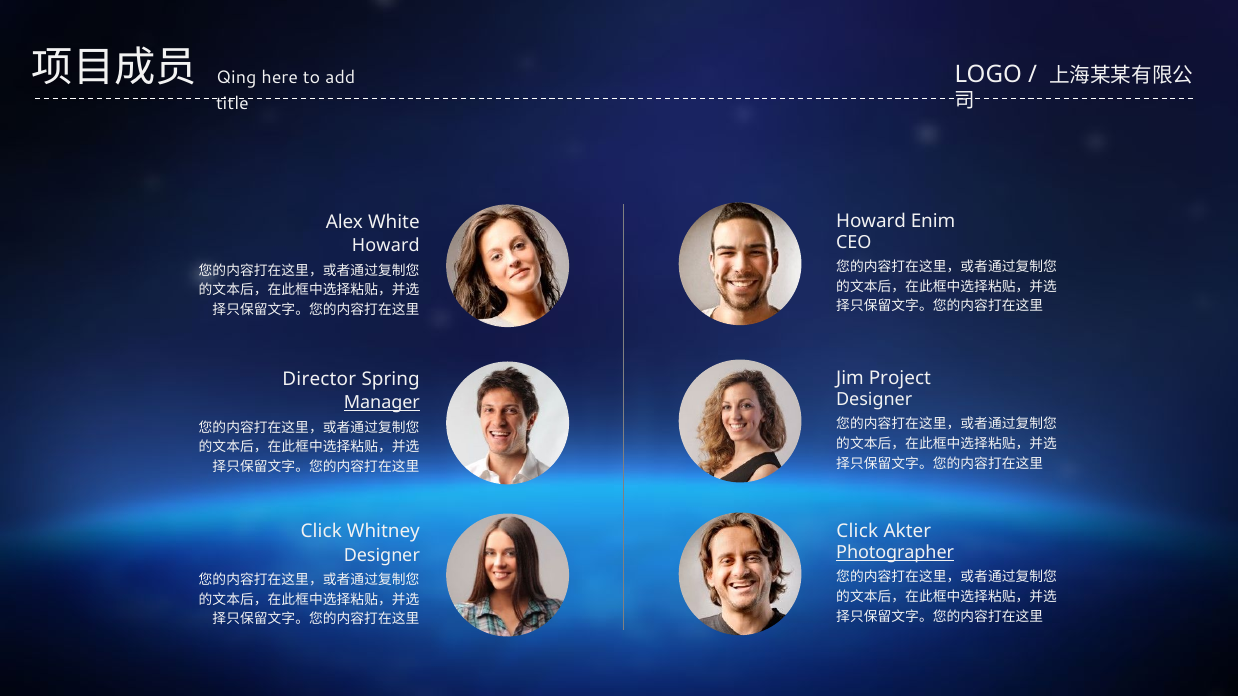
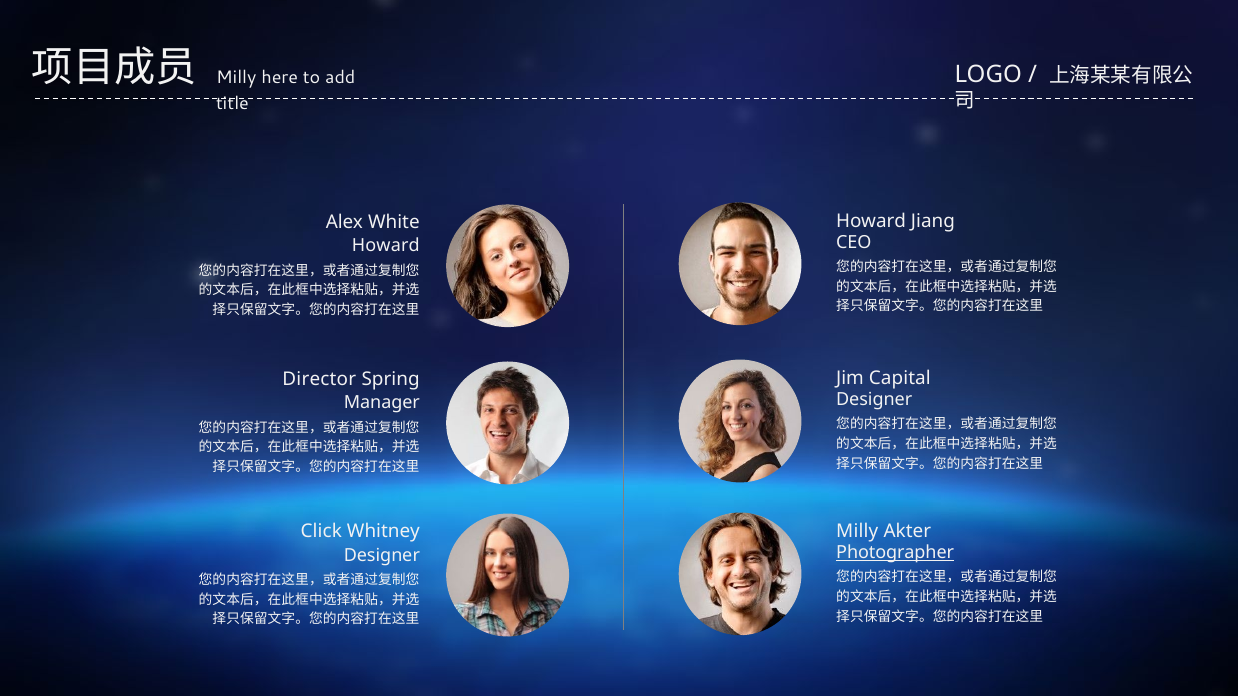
Qing at (236, 77): Qing -> Milly
Enim: Enim -> Jiang
Project: Project -> Capital
Manager underline: present -> none
Click at (857, 532): Click -> Milly
